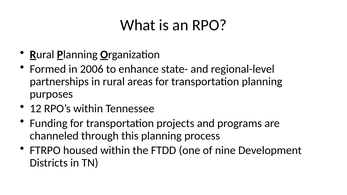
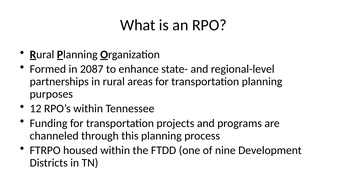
2006: 2006 -> 2087
